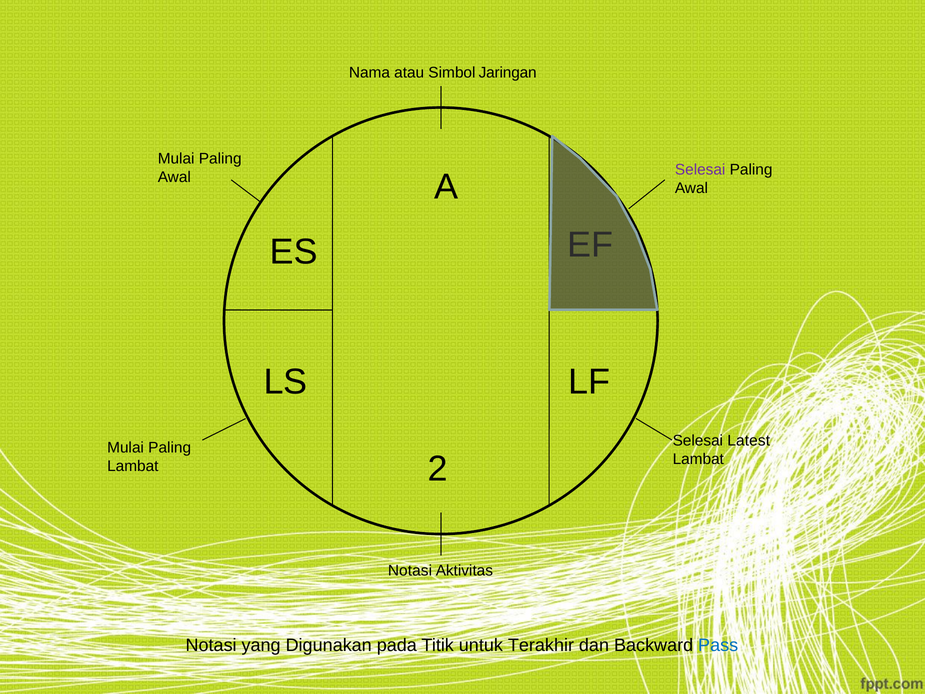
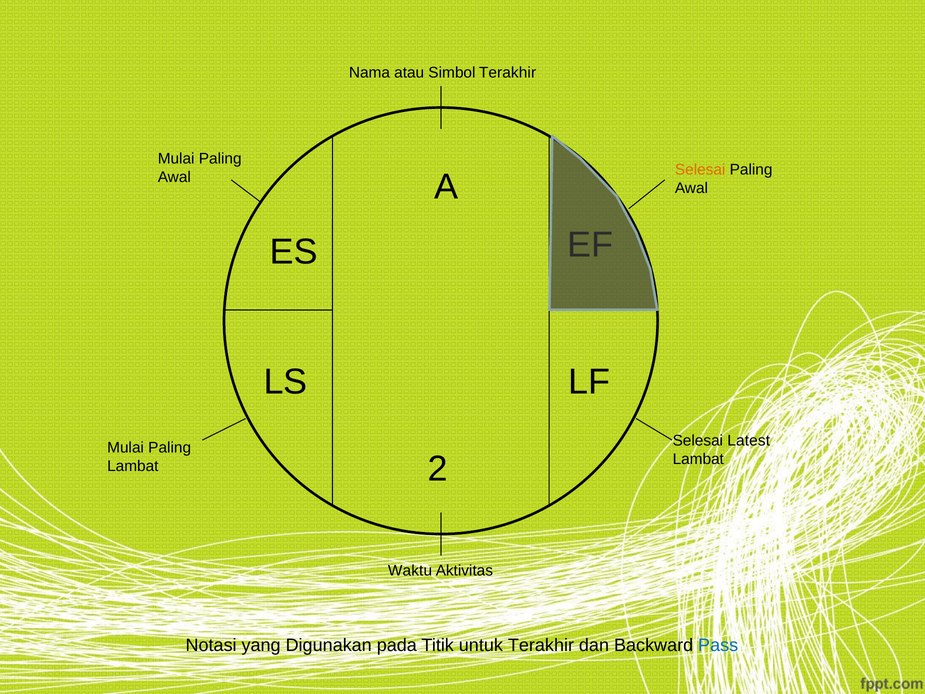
Simbol Jaringan: Jaringan -> Terakhir
Selesai at (700, 170) colour: purple -> orange
Notasi at (410, 570): Notasi -> Waktu
